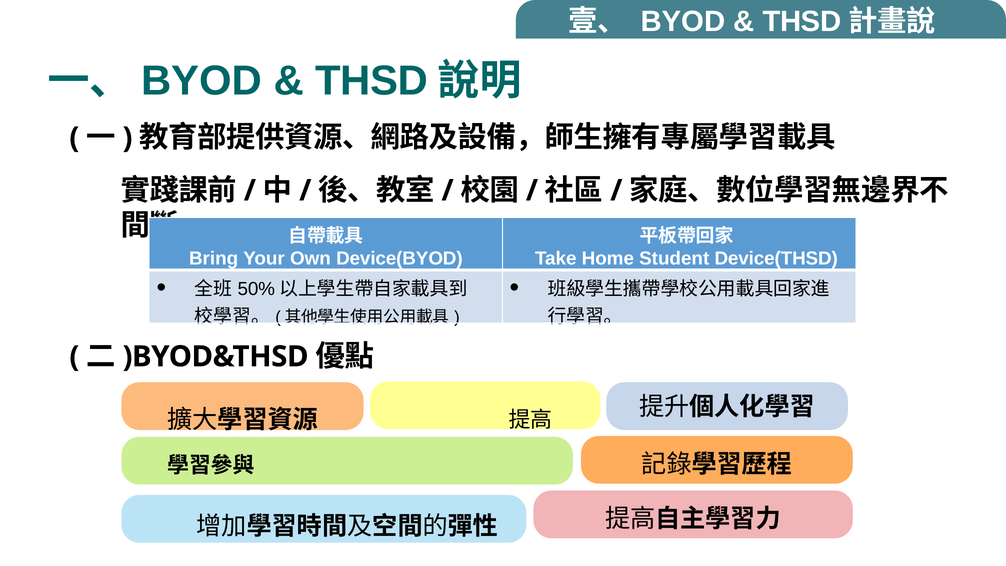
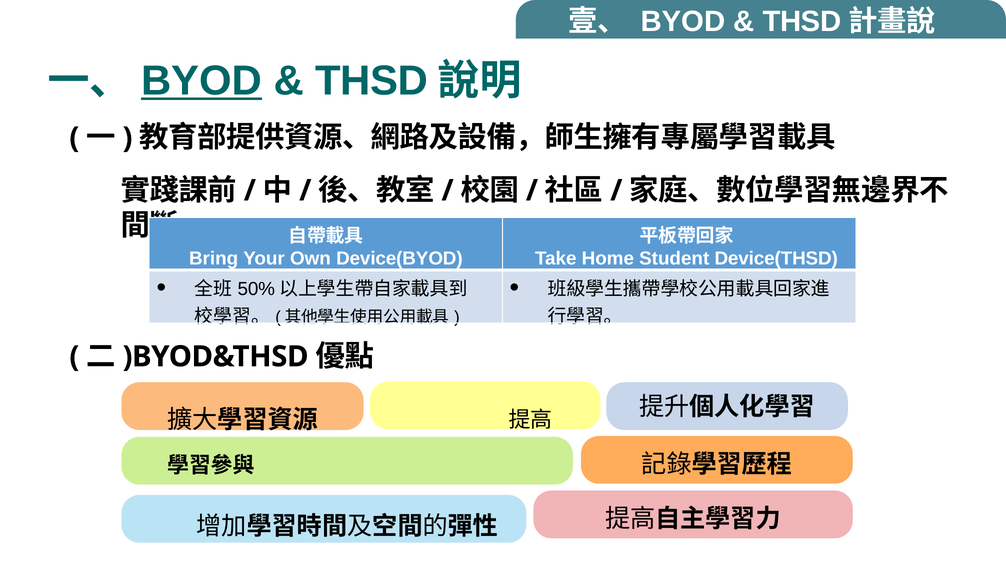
BYOD at (201, 81) underline: none -> present
